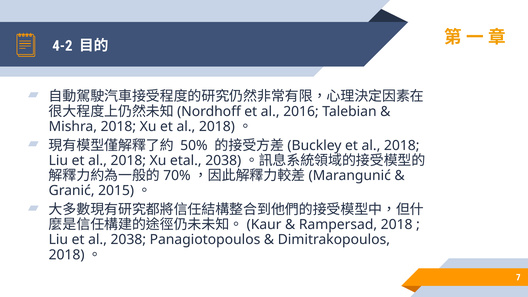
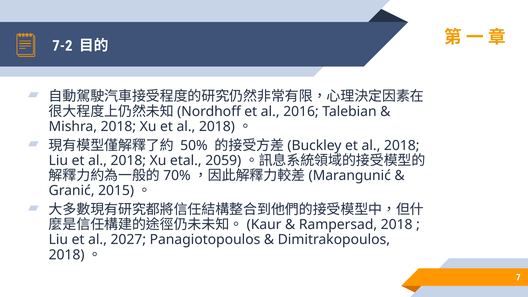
4-2: 4-2 -> 7-2
etal 2038: 2038 -> 2059
al 2038: 2038 -> 2027
